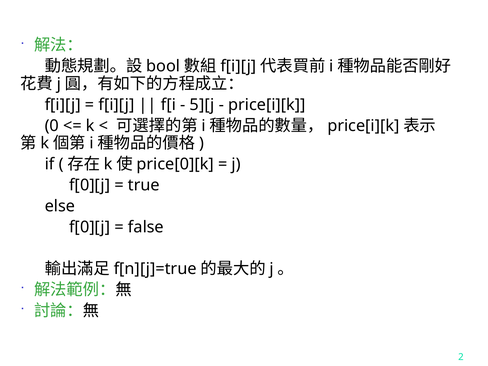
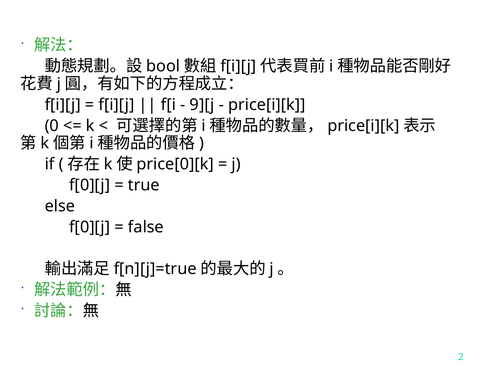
5][j: 5][j -> 9][j
